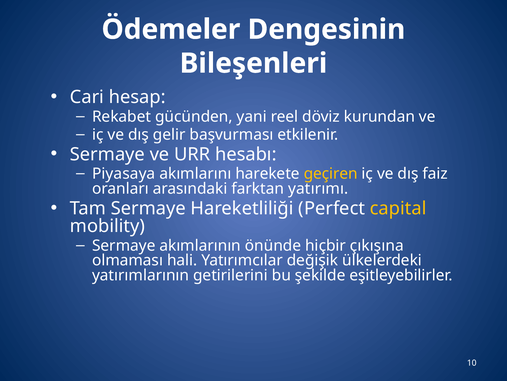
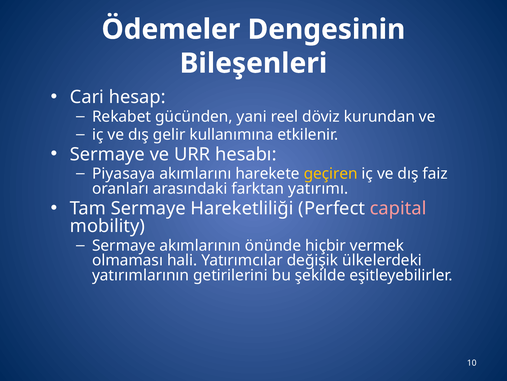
başvurması: başvurması -> kullanımına
capital colour: yellow -> pink
çıkışına: çıkışına -> vermek
